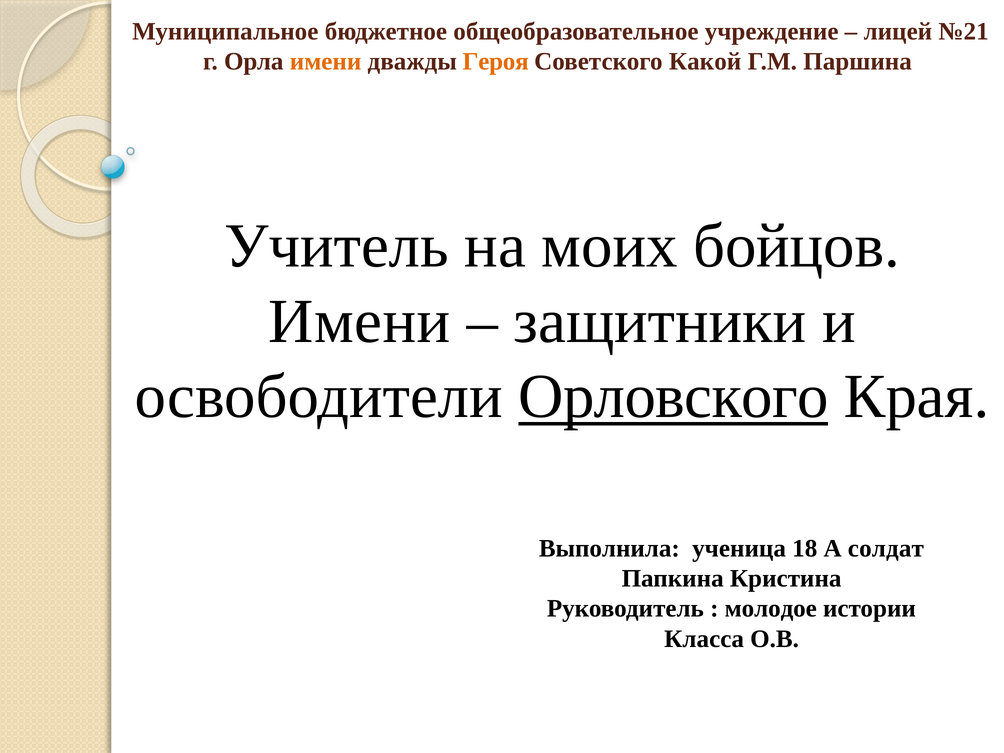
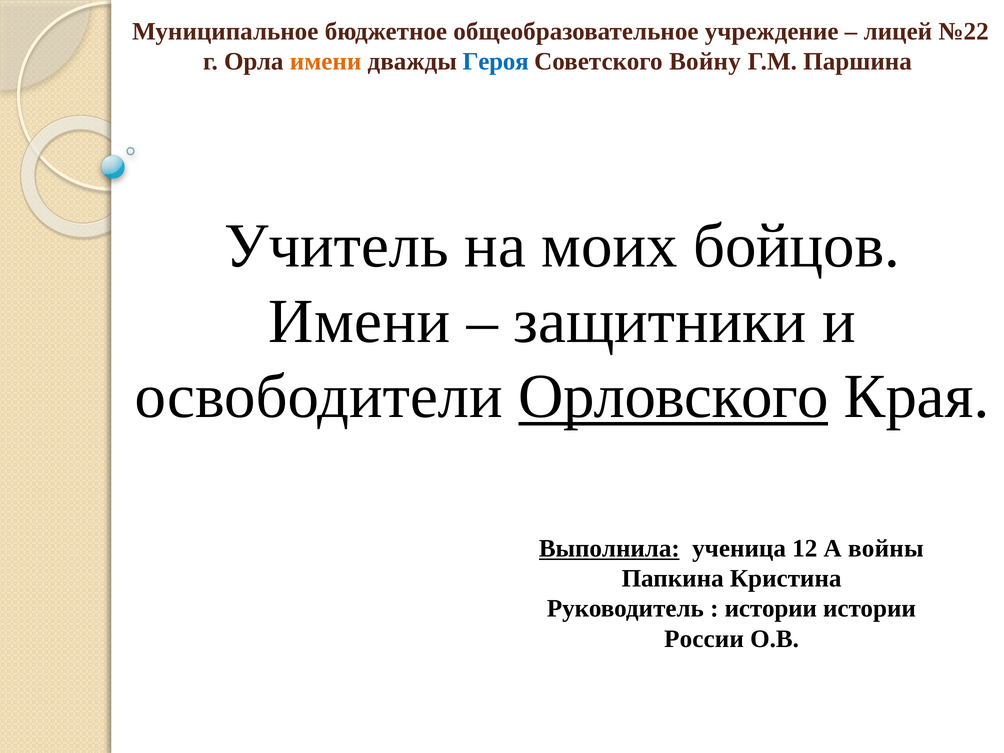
№21: №21 -> №22
Героя colour: orange -> blue
Какой: Какой -> Войну
Выполнила underline: none -> present
18: 18 -> 12
солдат: солдат -> войны
молодое at (771, 609): молодое -> истории
Класса: Класса -> России
